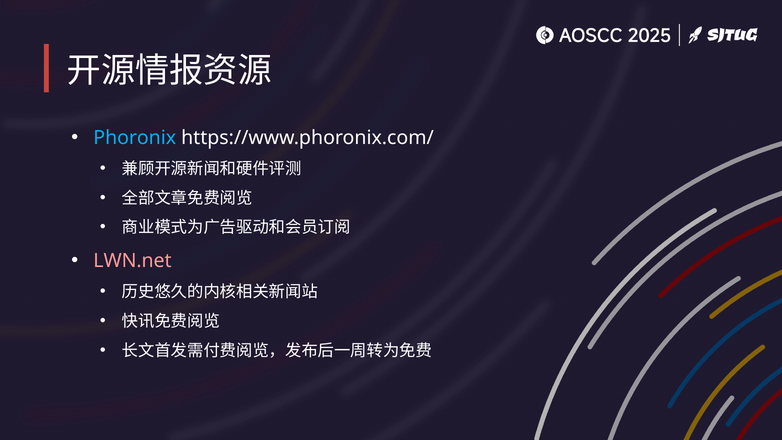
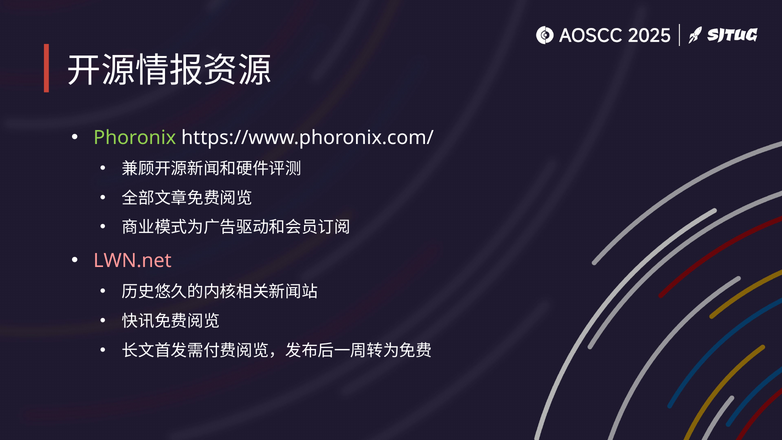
Phoronix colour: light blue -> light green
